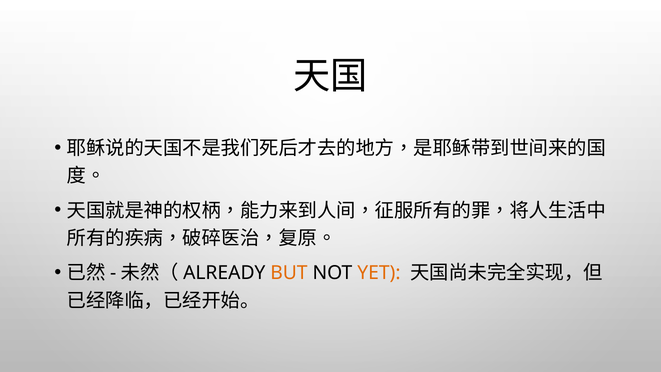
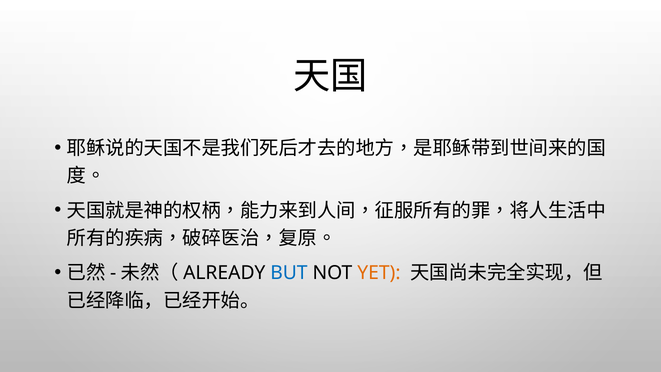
BUT colour: orange -> blue
